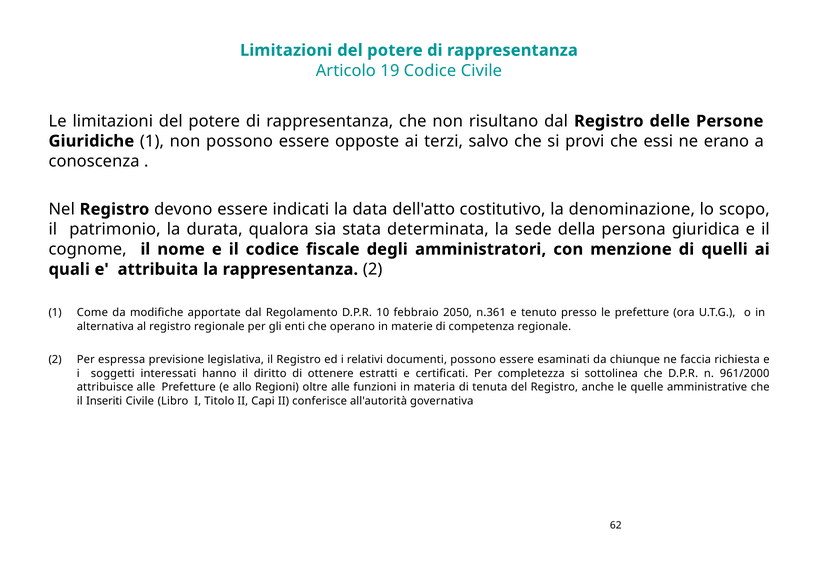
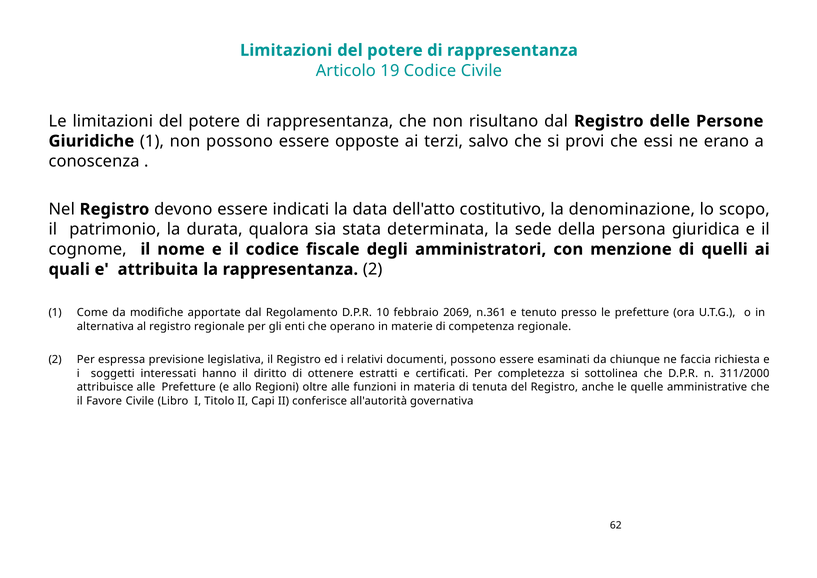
2050: 2050 -> 2069
961/2000: 961/2000 -> 311/2000
Inseriti: Inseriti -> Favore
